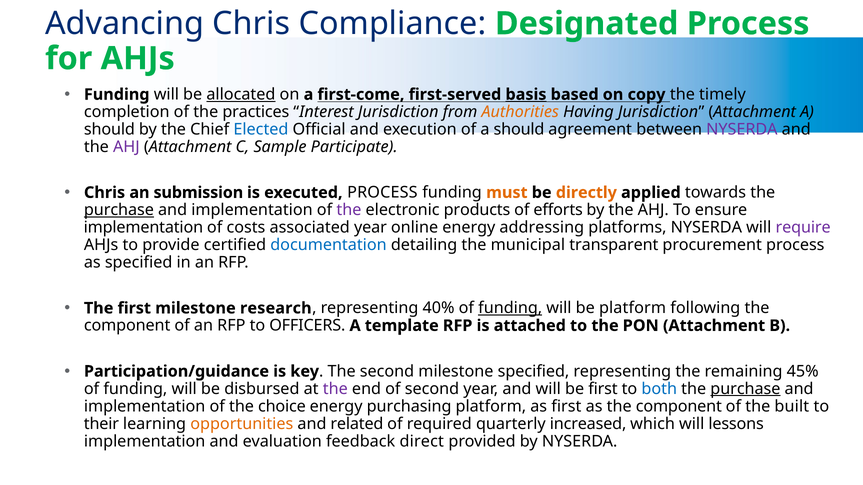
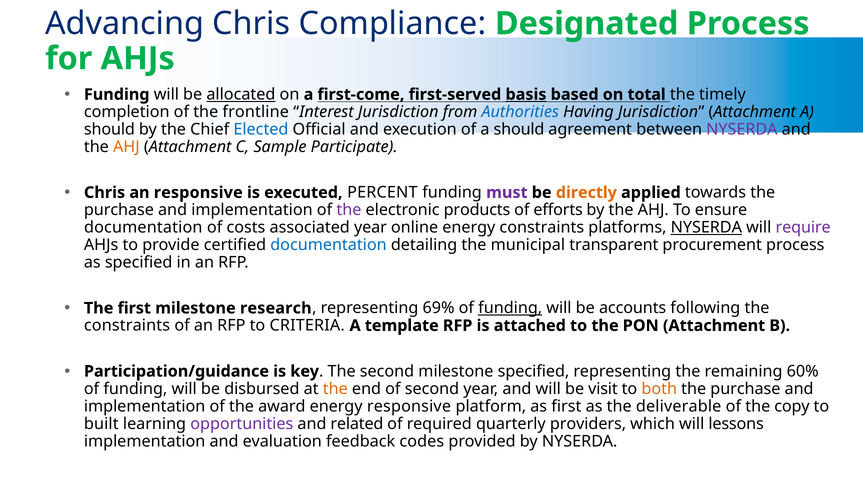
copy: copy -> total
practices: practices -> frontline
Authorities colour: orange -> blue
AHJ at (126, 147) colour: purple -> orange
an submission: submission -> responsive
executed PROCESS: PROCESS -> PERCENT
must colour: orange -> purple
purchase at (119, 210) underline: present -> none
implementation at (143, 228): implementation -> documentation
energy addressing: addressing -> constraints
NYSERDA at (706, 228) underline: none -> present
40%: 40% -> 69%
be platform: platform -> accounts
component at (127, 326): component -> constraints
OFFICERS: OFFICERS -> CRITERIA
45%: 45% -> 60%
the at (335, 389) colour: purple -> orange
be first: first -> visit
both colour: blue -> orange
purchase at (745, 389) underline: present -> none
choice: choice -> award
energy purchasing: purchasing -> responsive
as the component: component -> deliverable
built: built -> copy
their: their -> built
opportunities colour: orange -> purple
increased: increased -> providers
direct: direct -> codes
